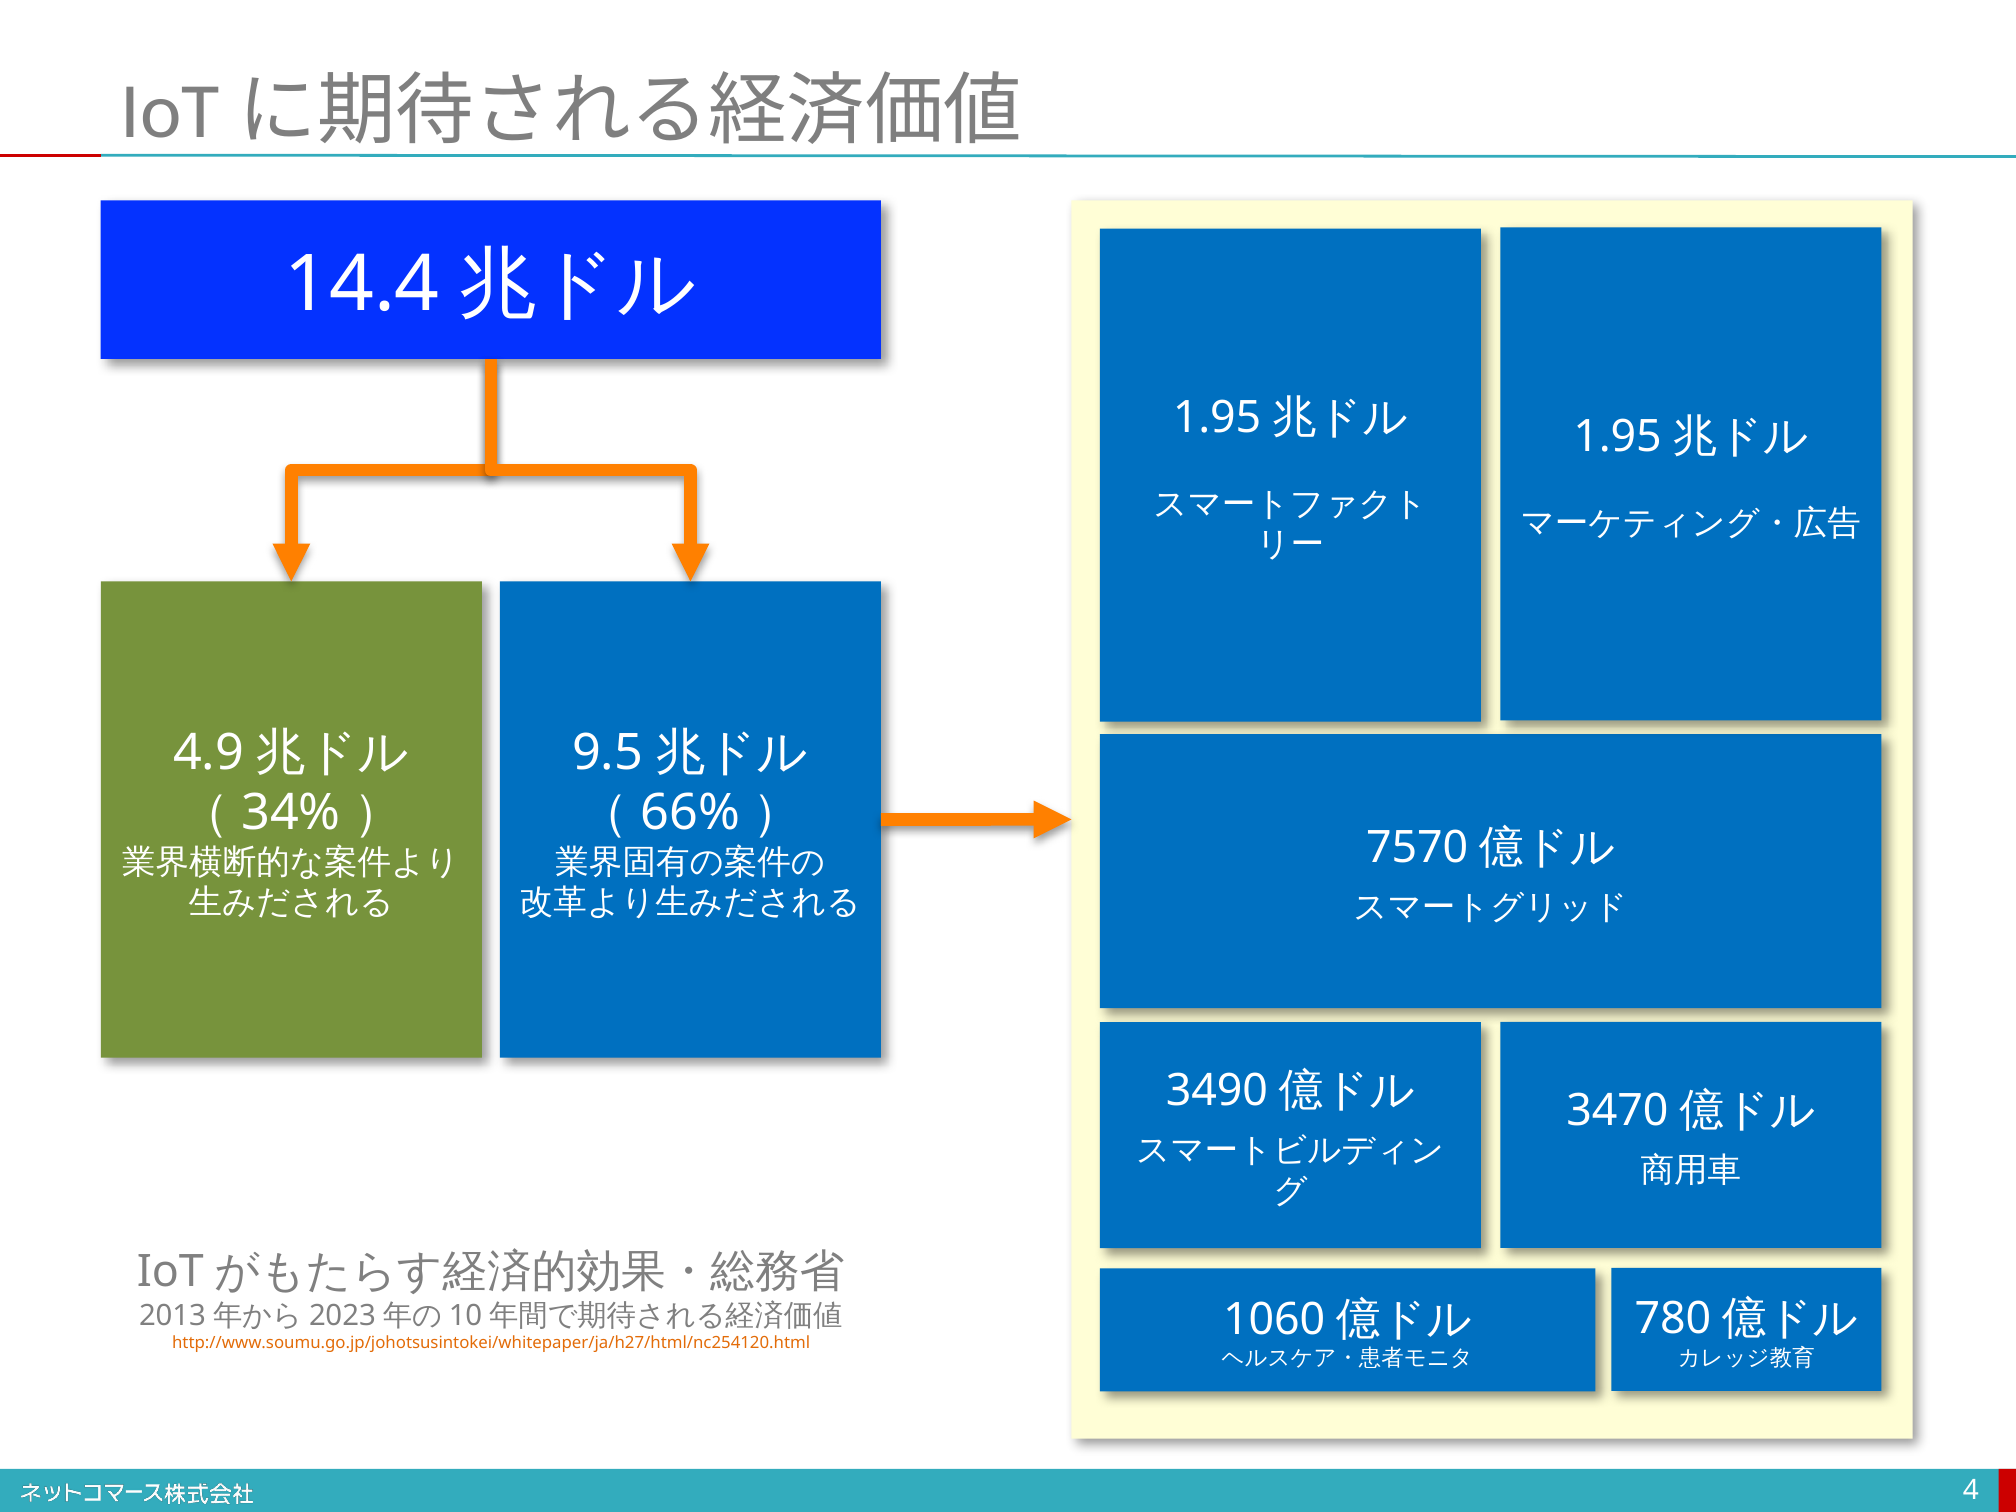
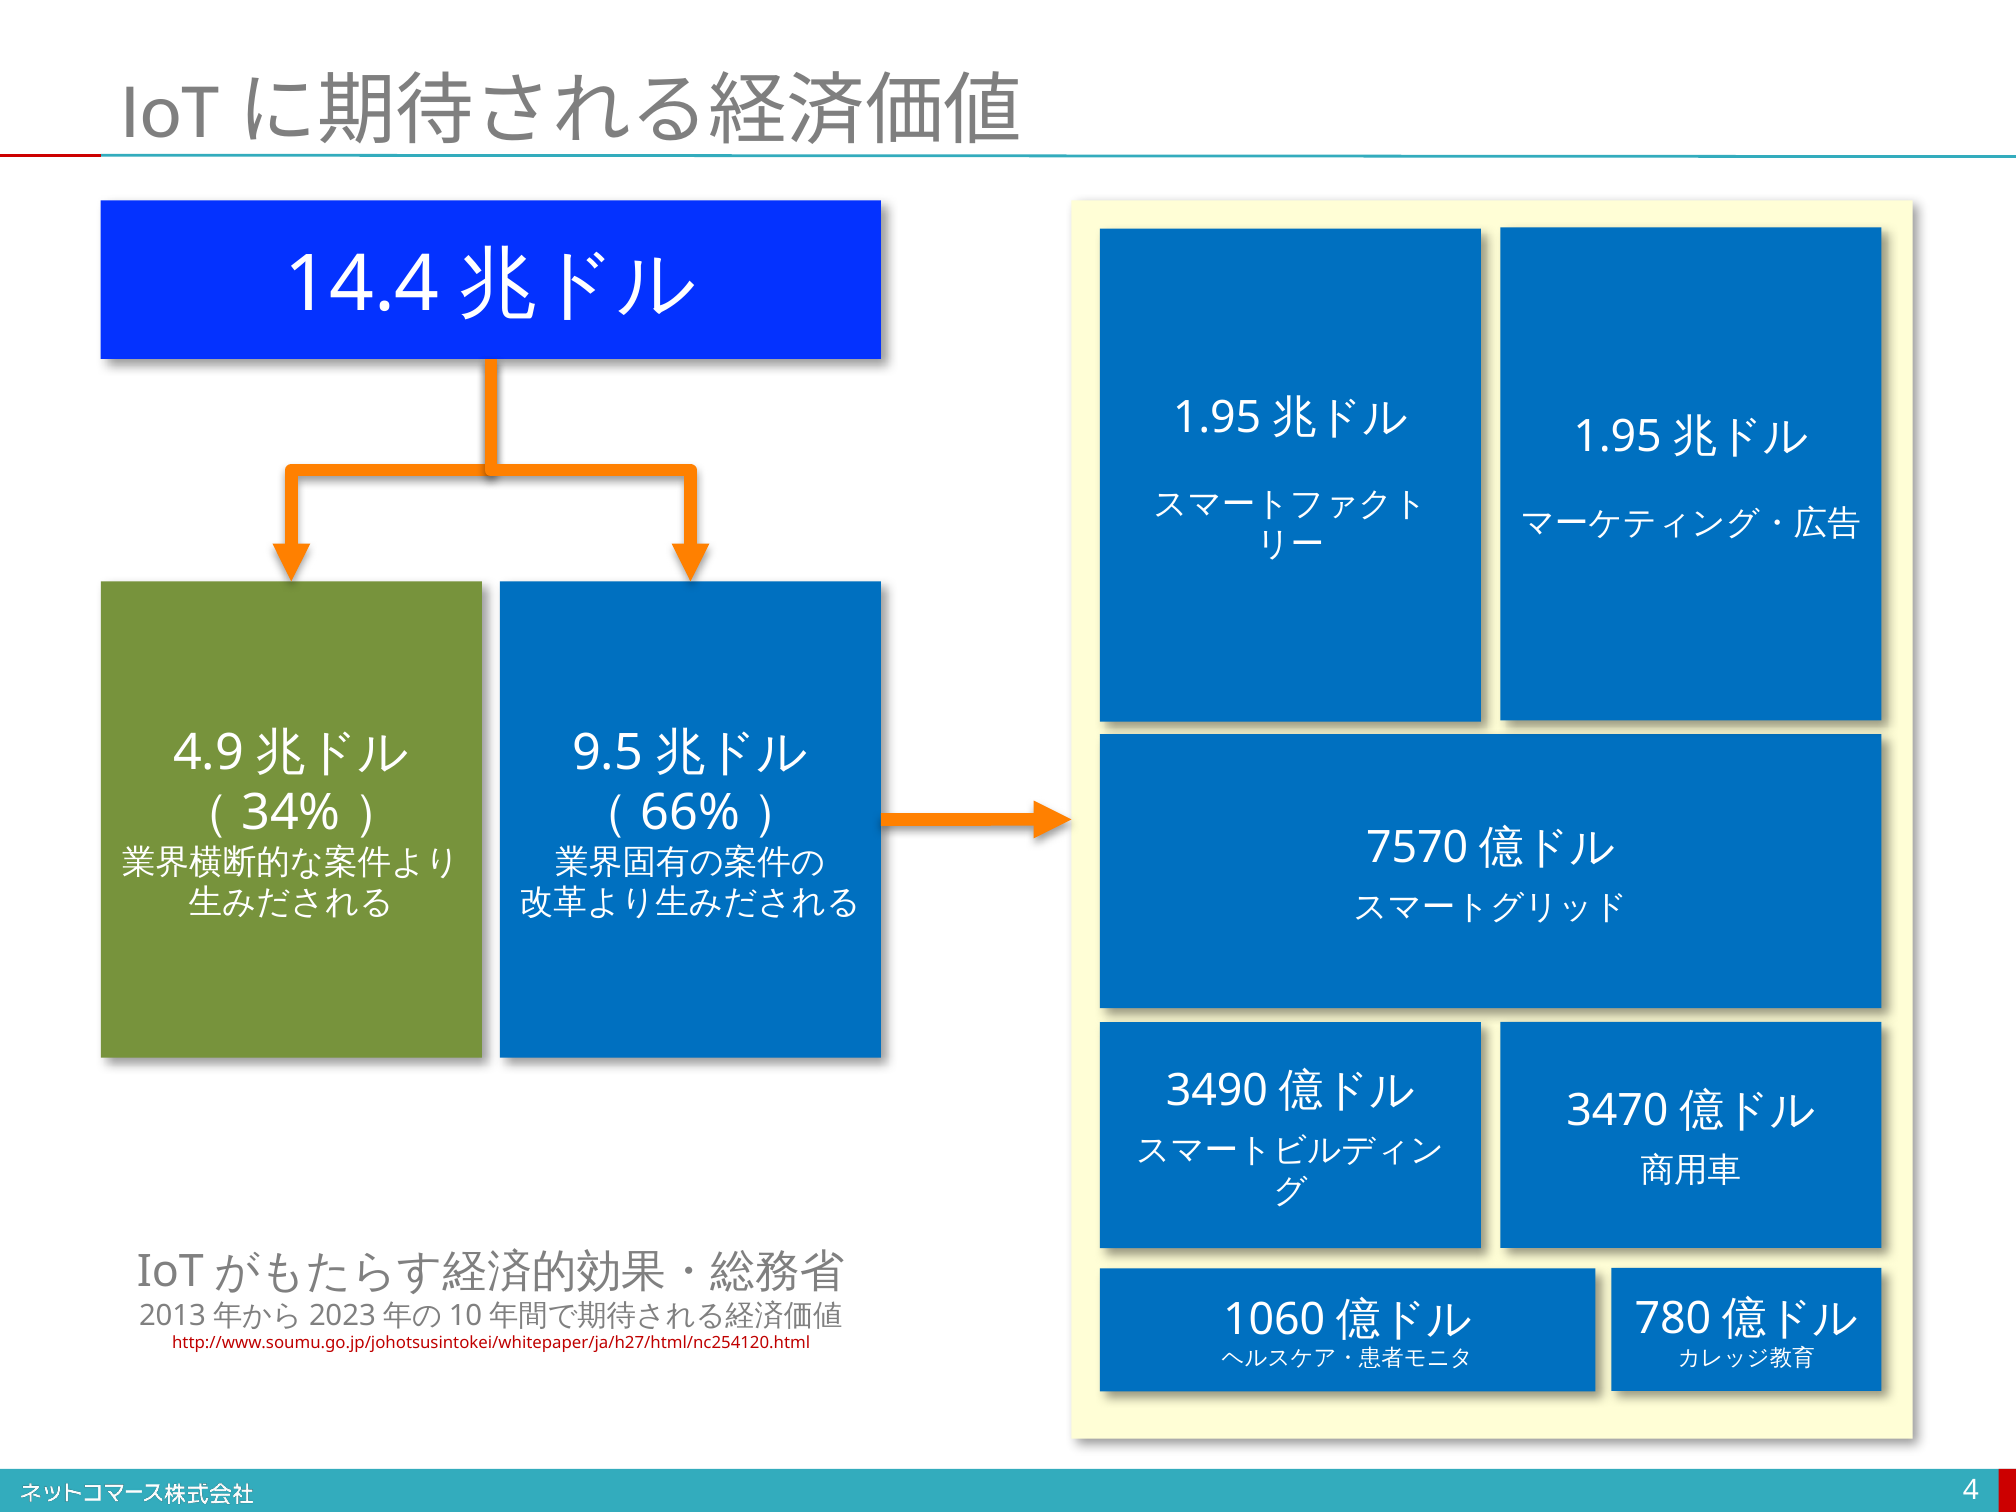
http://www.soumu.go.jp/johotsusintokei/whitepaper/ja/h27/html/nc254120.html colour: orange -> red
